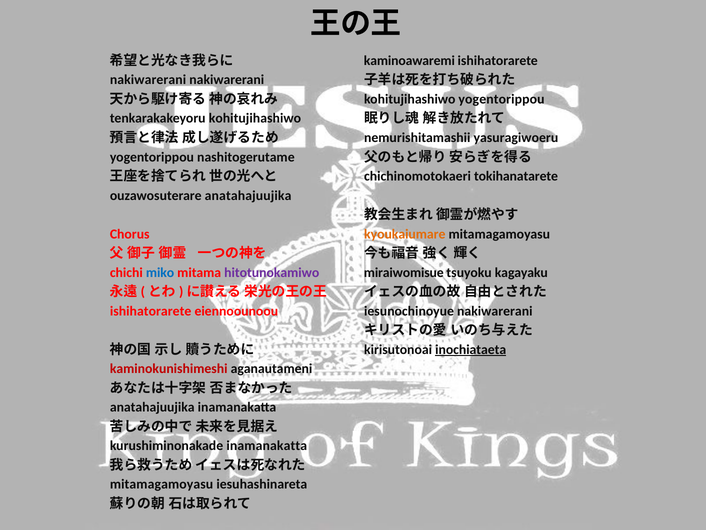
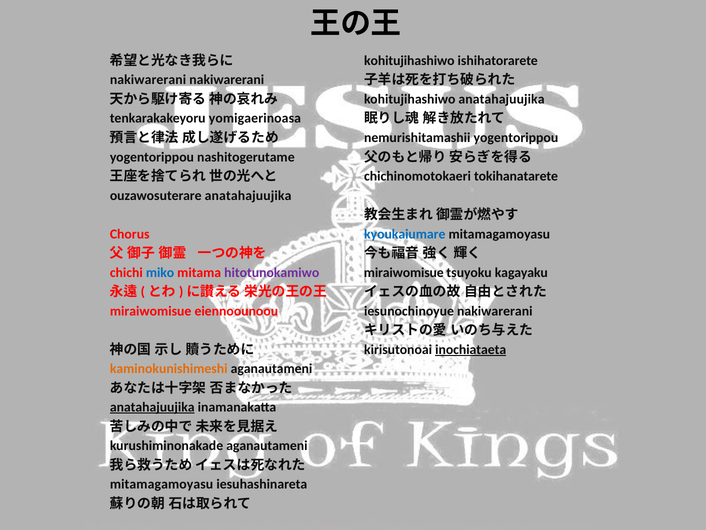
kaminoawaremi at (409, 61): kaminoawaremi -> kohitujihashiwo
kohitujihashiwo yogentorippou: yogentorippou -> anatahajuujika
tenkarakakeyoru kohitujihashiwo: kohitujihashiwo -> yomigaerinoasa
nemurishitamashii yasuragiwoeru: yasuragiwoeru -> yogentorippou
kyoukaiumare colour: orange -> blue
ishihatorarete at (151, 311): ishihatorarete -> miraiwomisue
kaminokunishimeshi colour: red -> orange
anatahajuujika at (152, 407) underline: none -> present
kurushiminonakade inamanakatta: inamanakatta -> aganautameni
